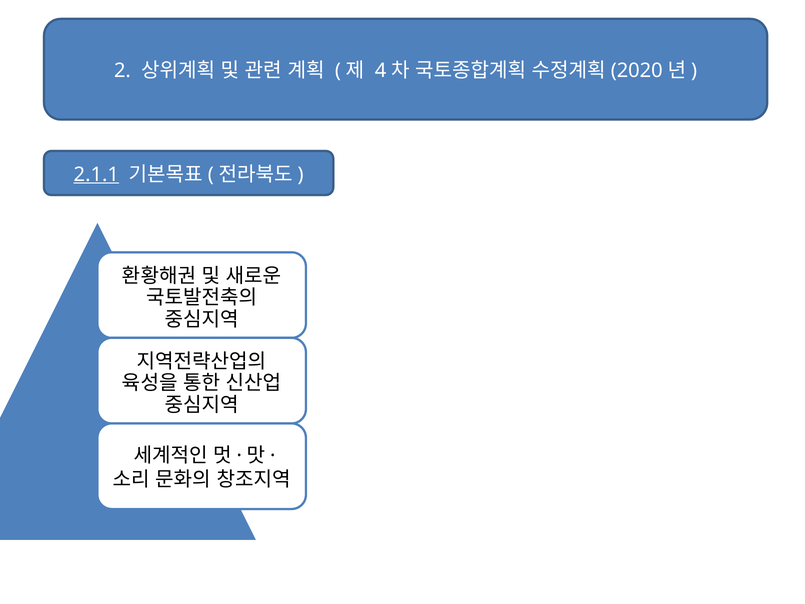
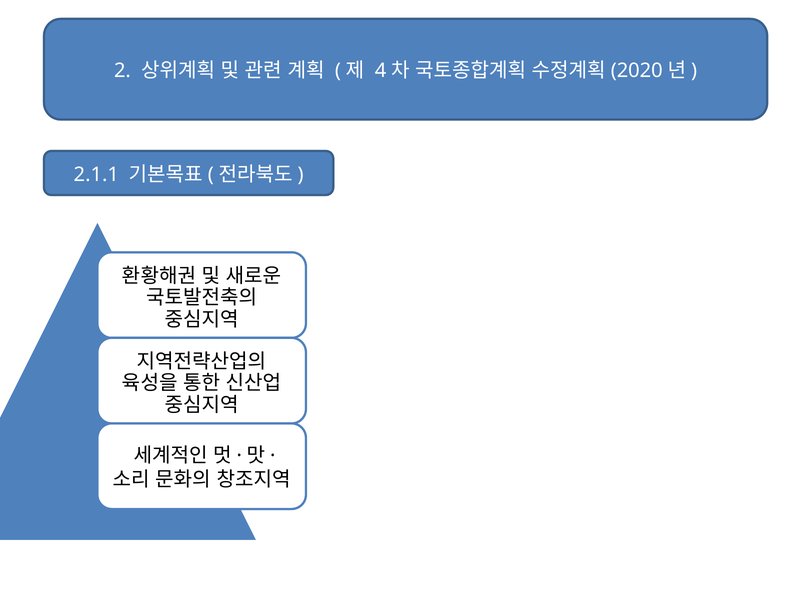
2.1.1 underline: present -> none
